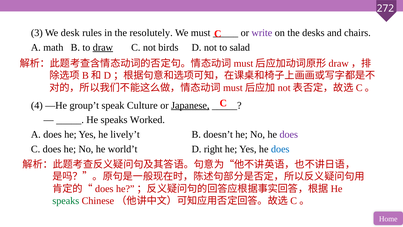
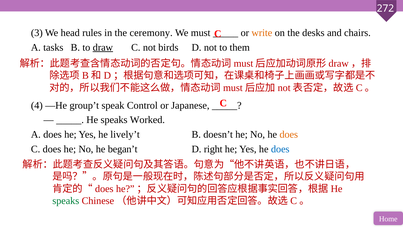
desk: desk -> head
resolutely: resolutely -> ceremony
write colour: purple -> orange
math: math -> tasks
salad: salad -> them
Culture: Culture -> Control
Japanese underline: present -> none
does at (289, 134) colour: purple -> orange
world’t: world’t -> began’t
